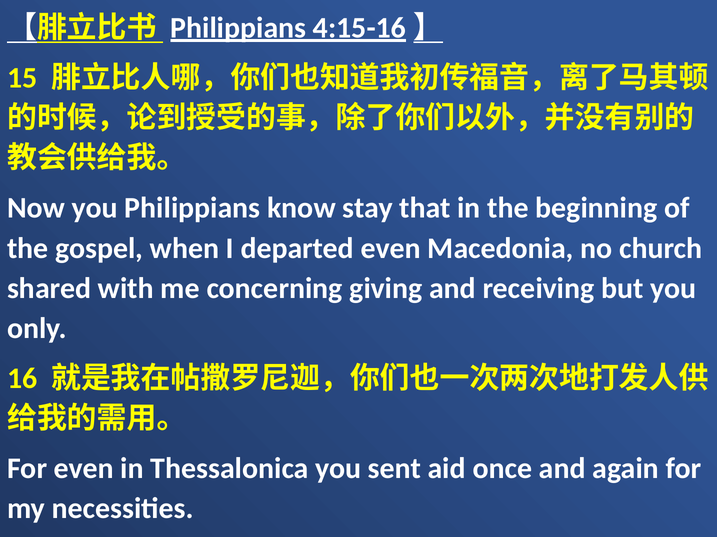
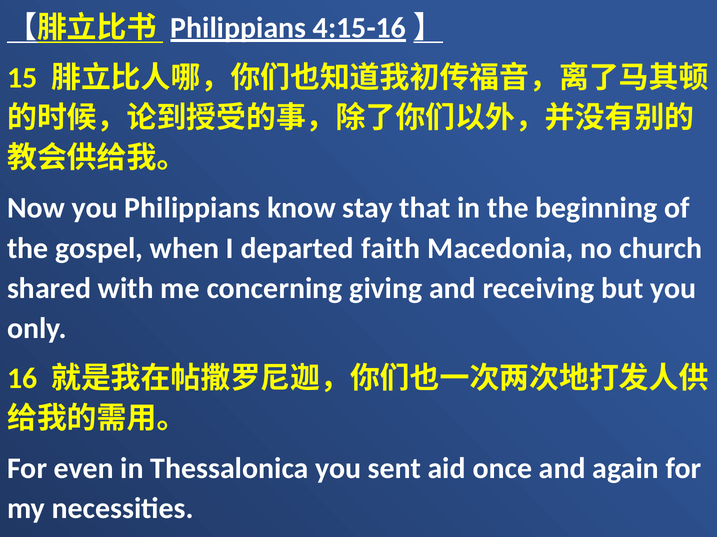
departed even: even -> faith
